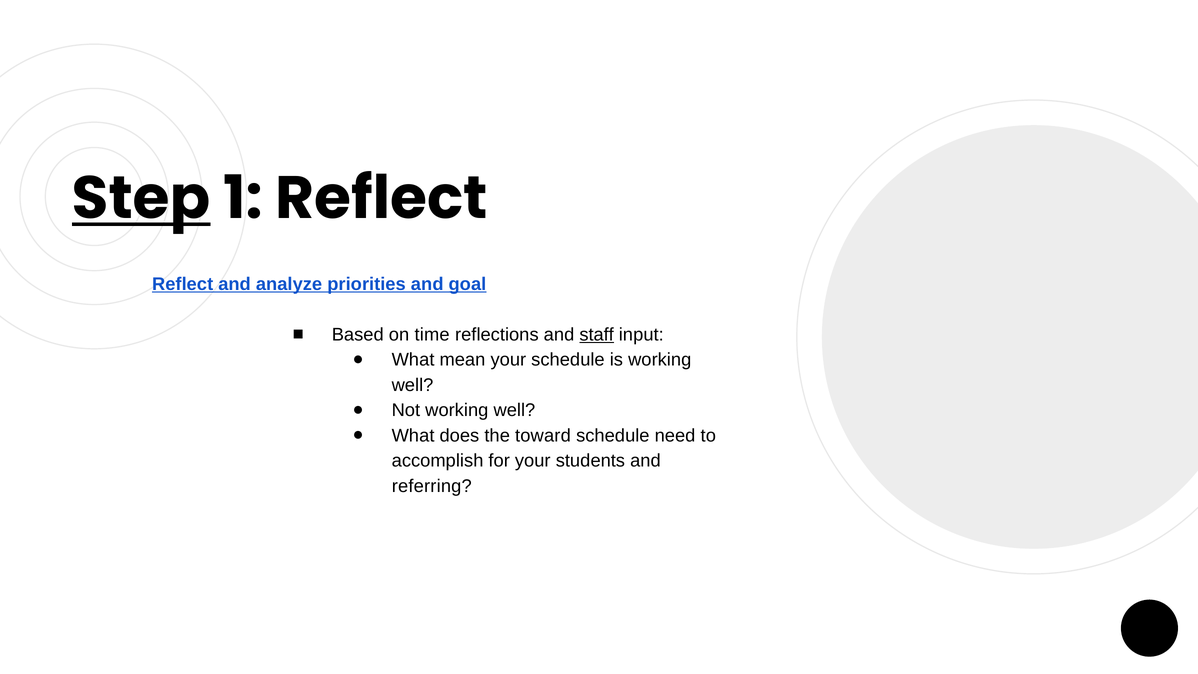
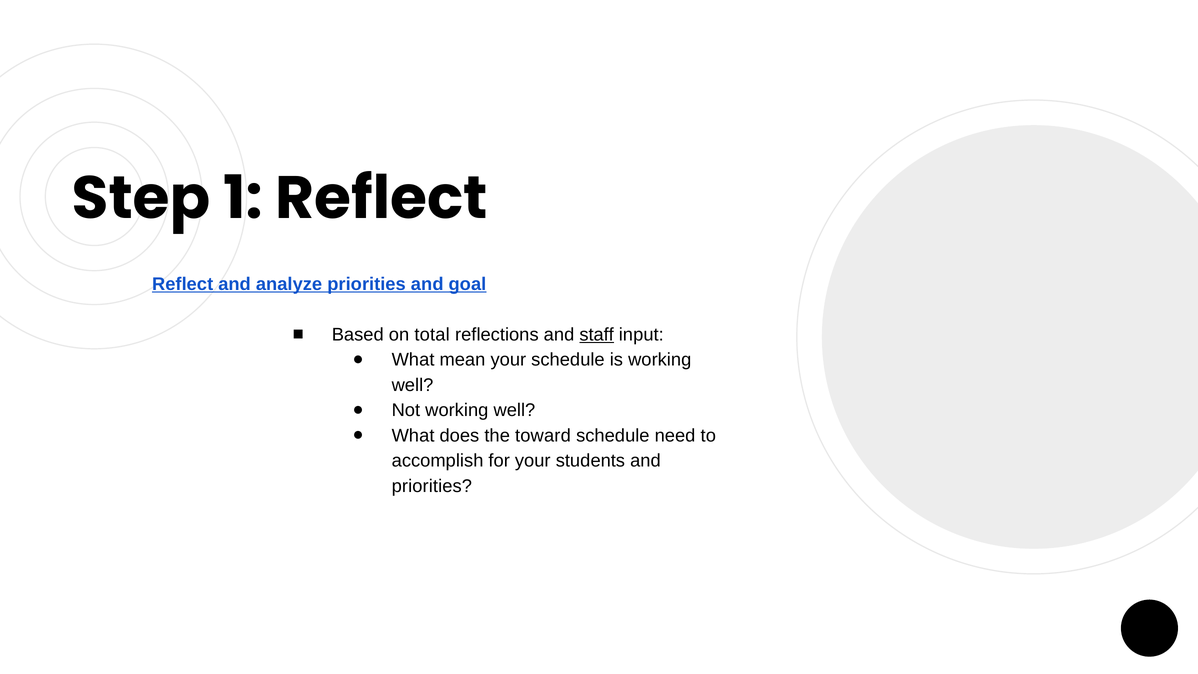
Step underline: present -> none
time: time -> total
referring at (432, 486): referring -> priorities
